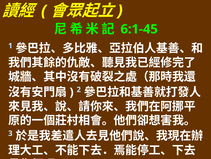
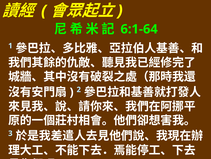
6:1-45: 6:1-45 -> 6:1-64
